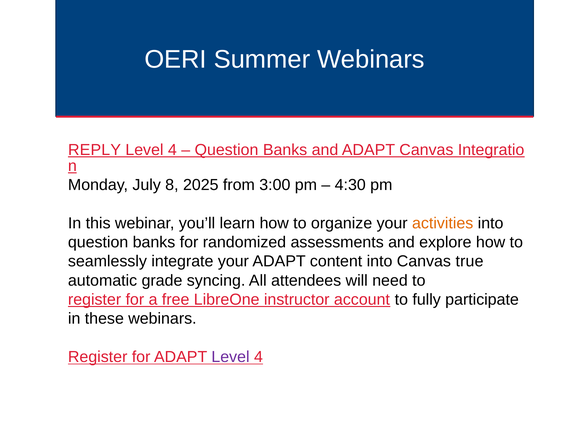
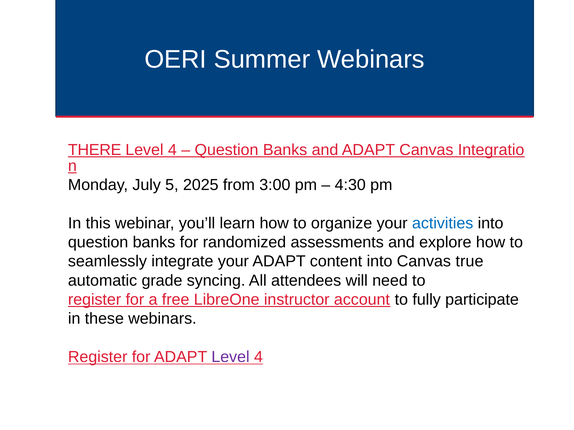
REPLY: REPLY -> THERE
8: 8 -> 5
activities colour: orange -> blue
